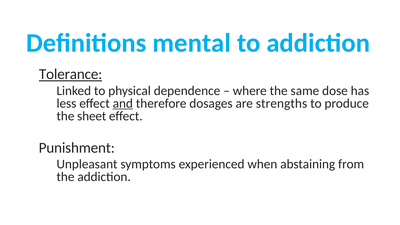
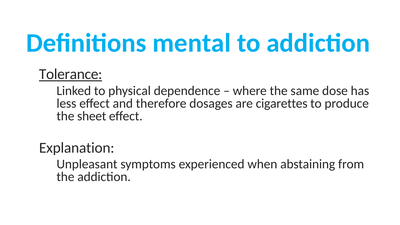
and underline: present -> none
strengths: strengths -> cigarettes
Punishment: Punishment -> Explanation
